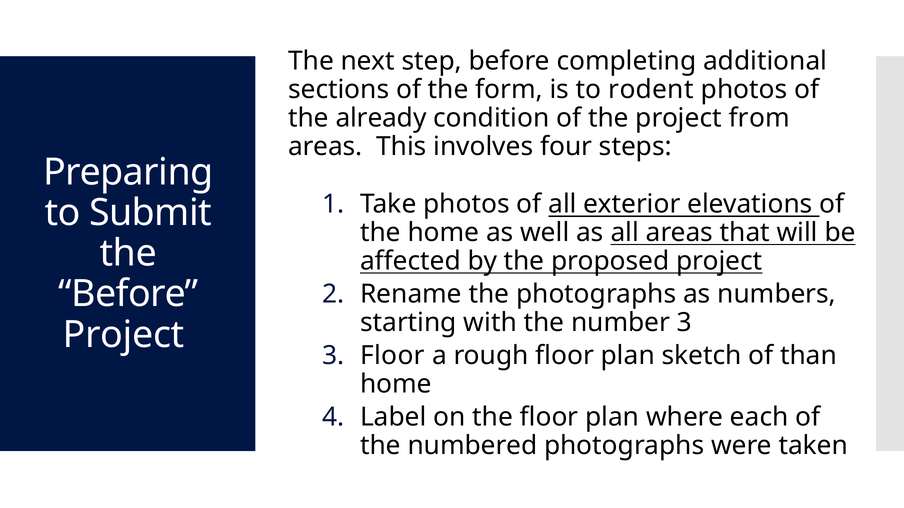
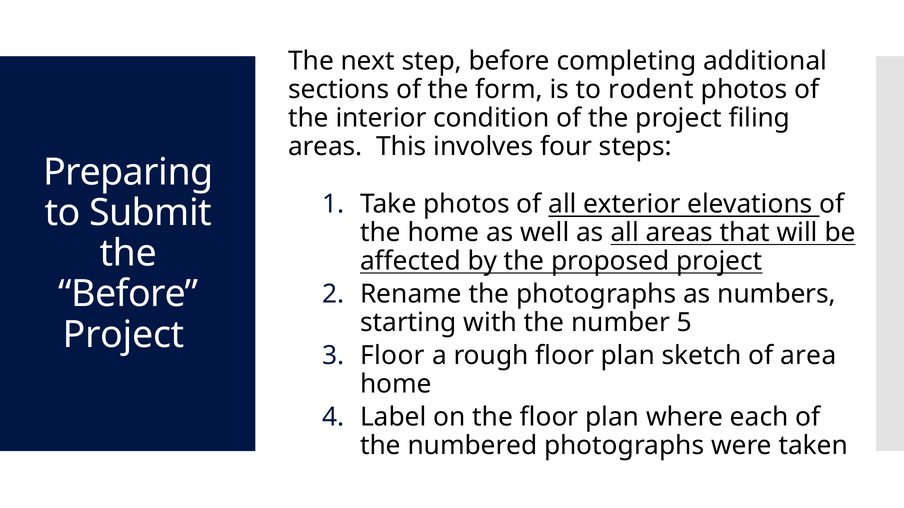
already: already -> interior
from: from -> filing
number 3: 3 -> 5
than: than -> area
